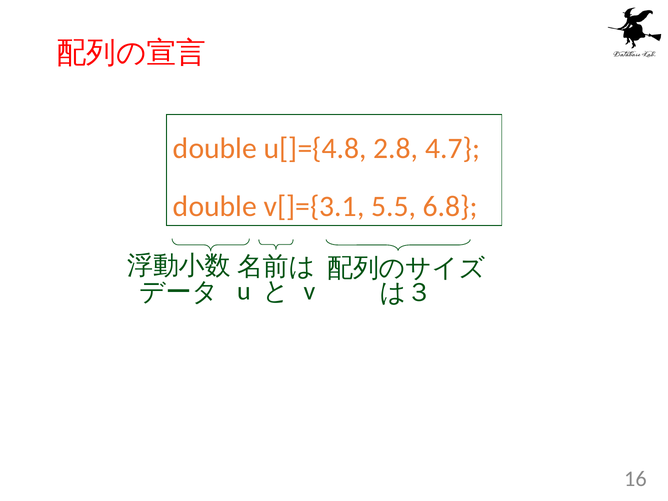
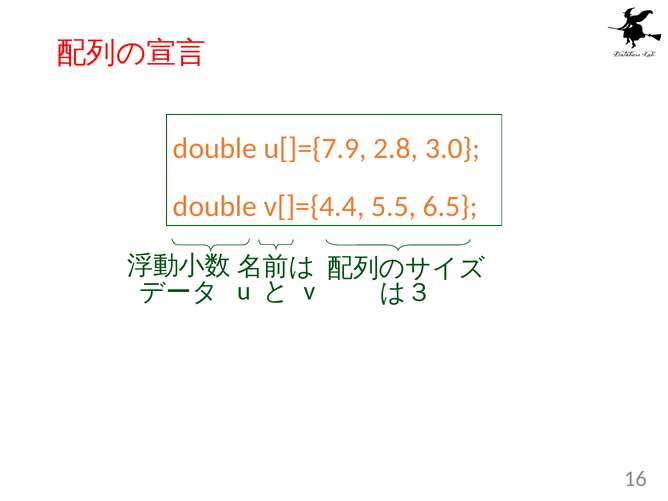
u[]={4.8: u[]={4.8 -> u[]={7.9
4.7: 4.7 -> 3.0
v[]={3.1: v[]={3.1 -> v[]={4.4
6.8: 6.8 -> 6.5
